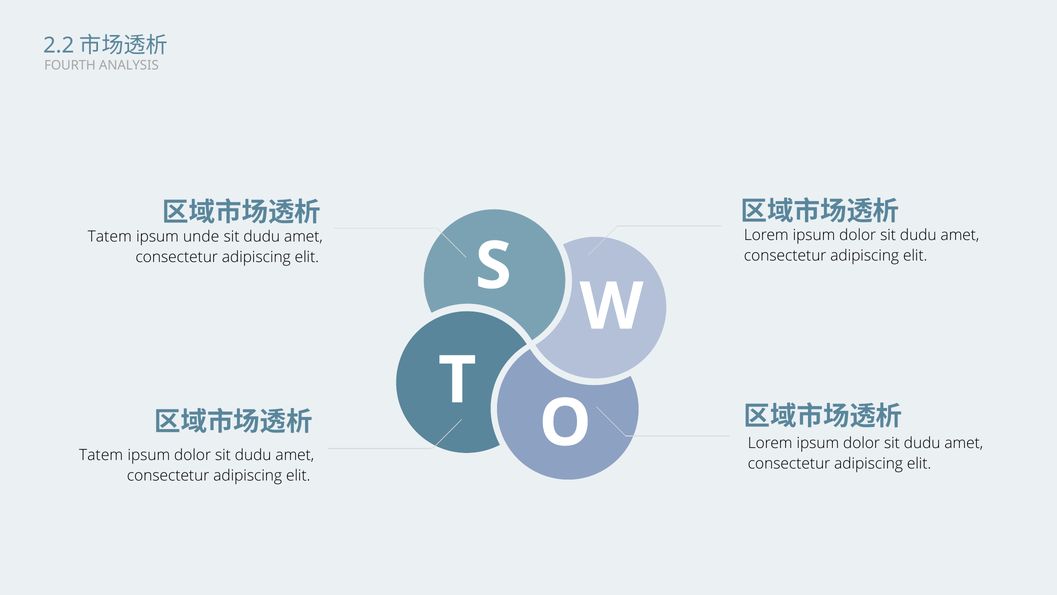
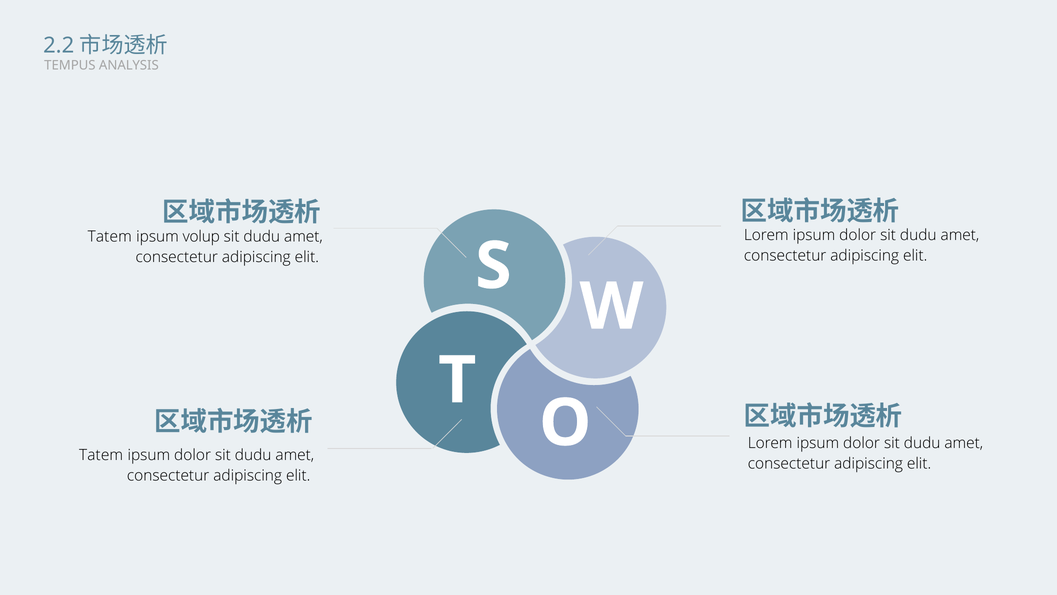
FOURTH: FOURTH -> TEMPUS
unde: unde -> volup
